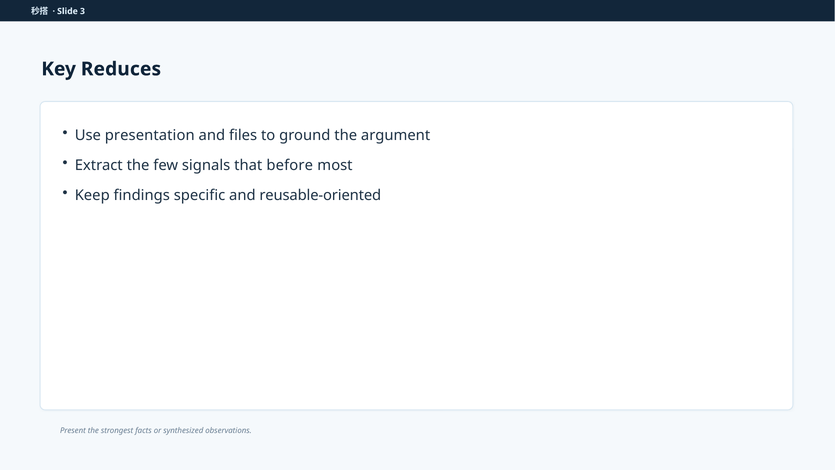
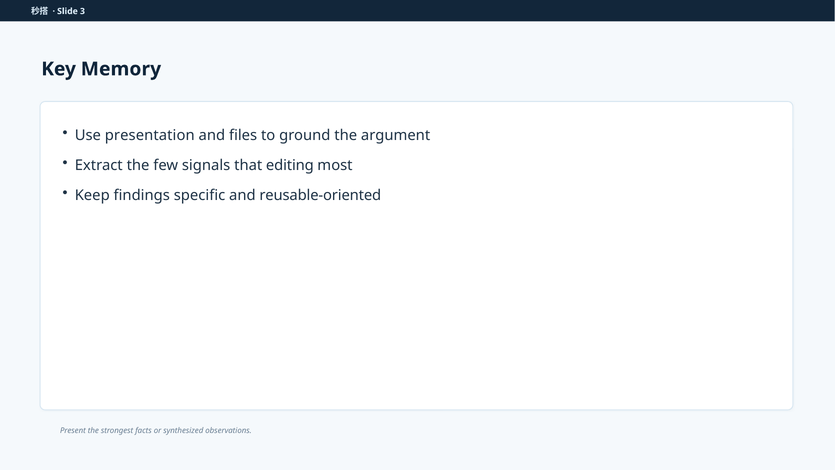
Reduces: Reduces -> Memory
before: before -> editing
